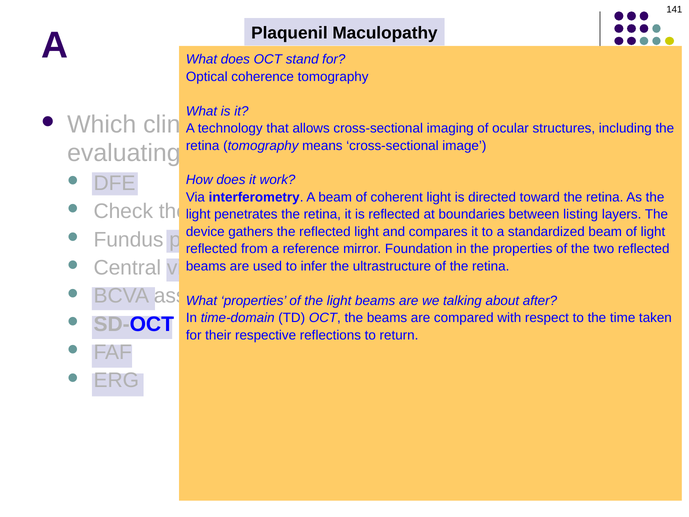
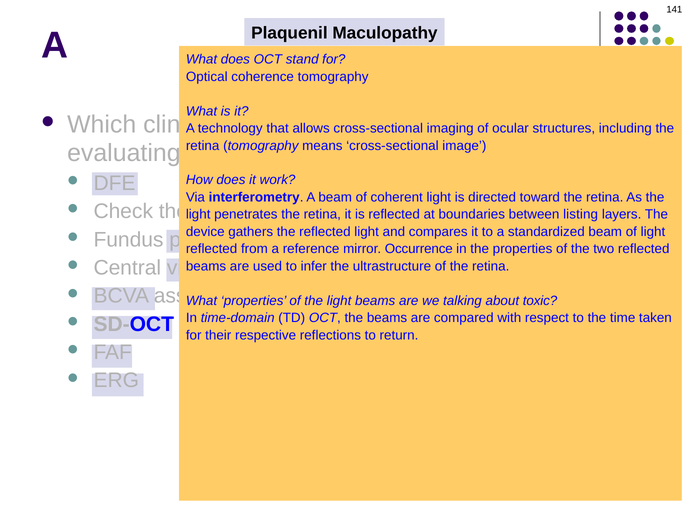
Foundation: Foundation -> Occurrence
after: after -> toxic
